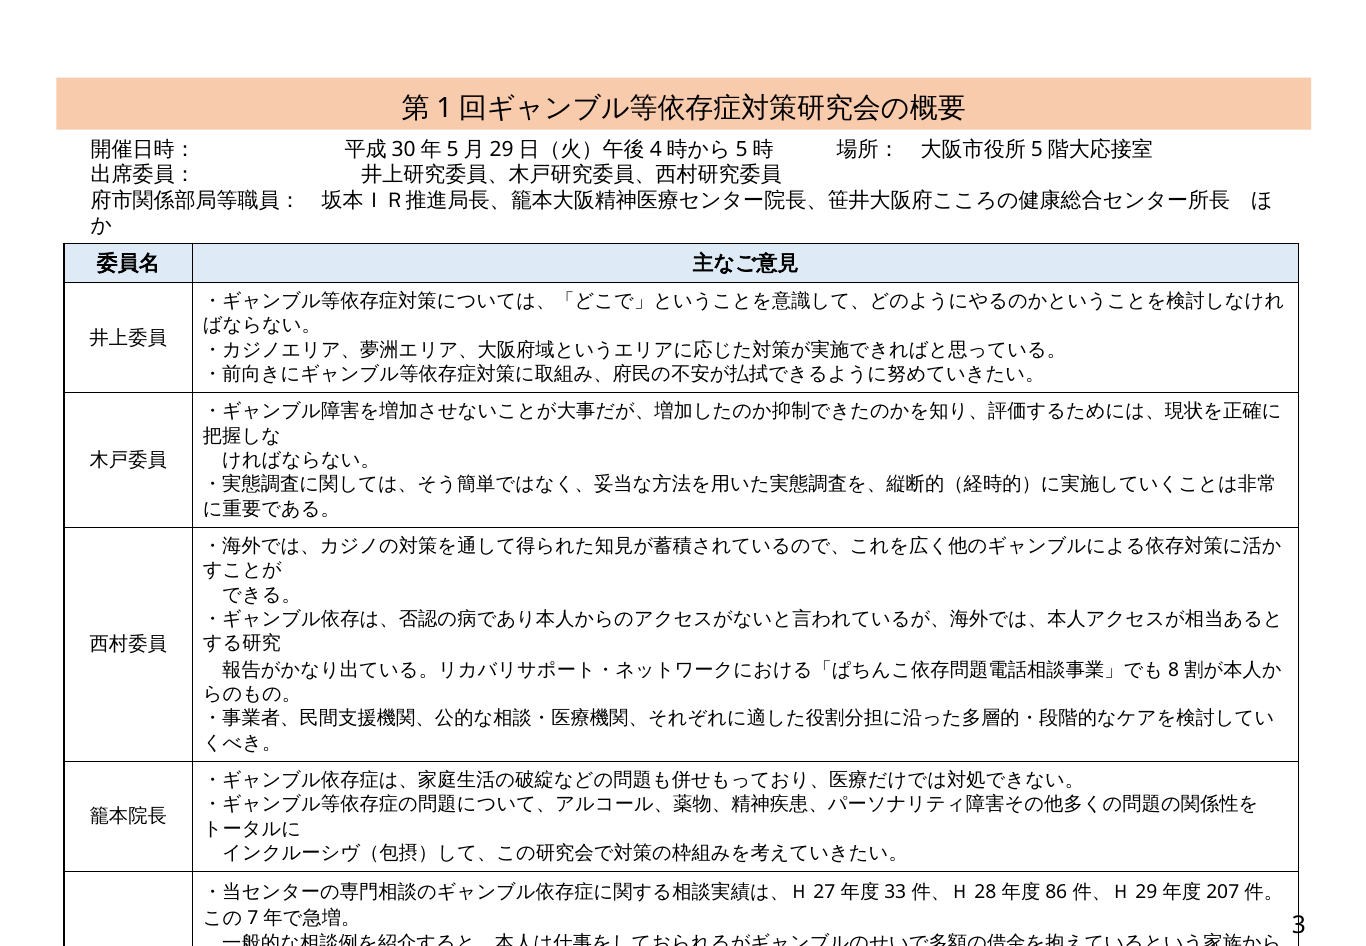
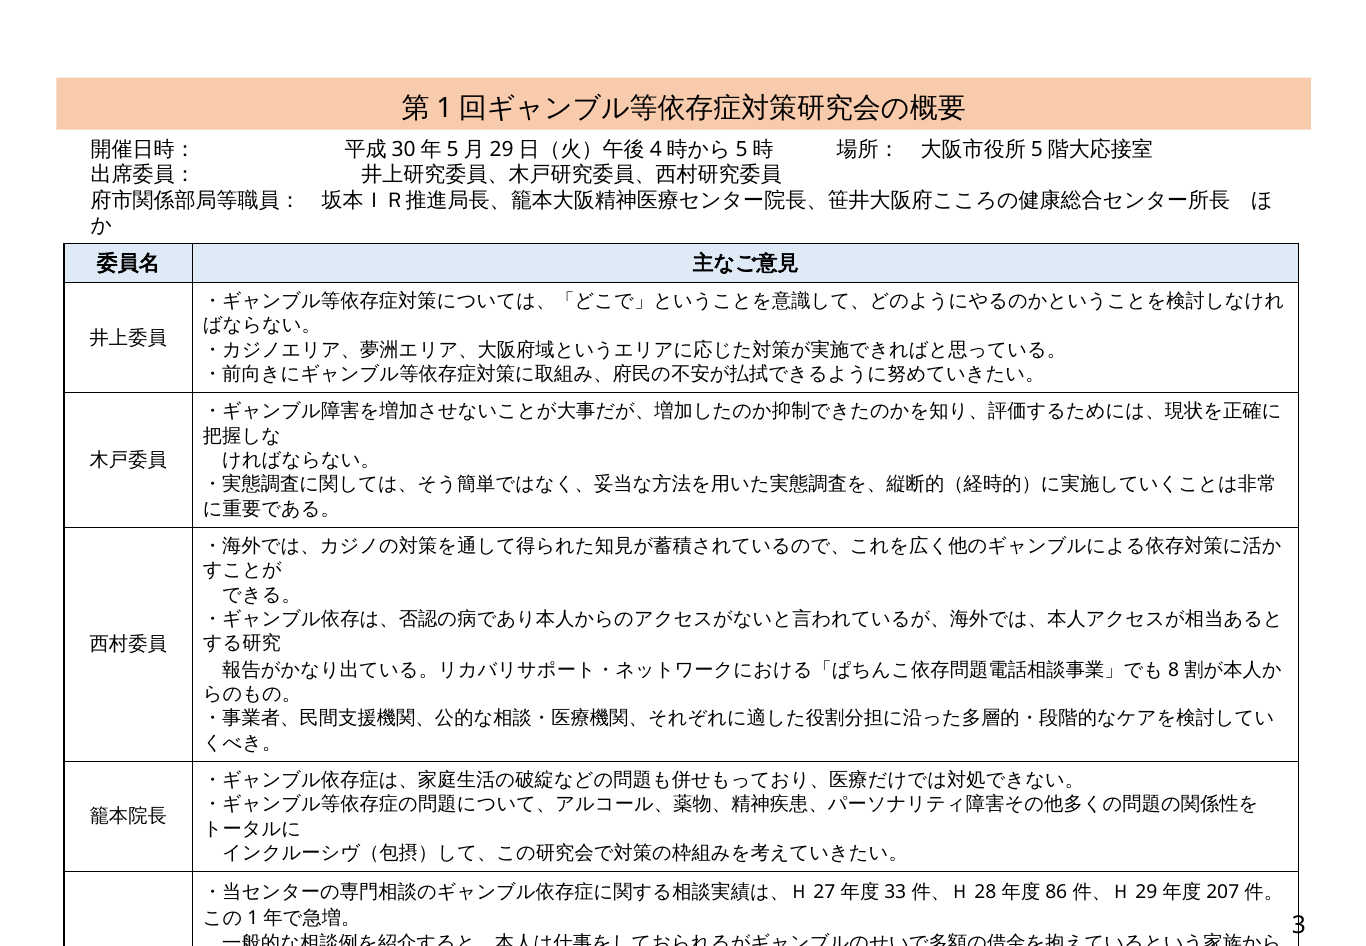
7: 7 -> 1
